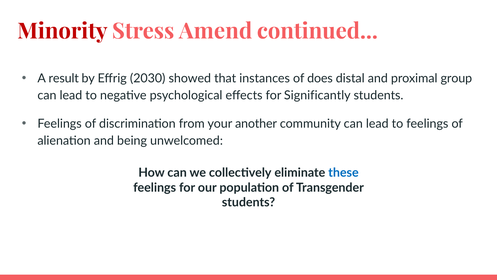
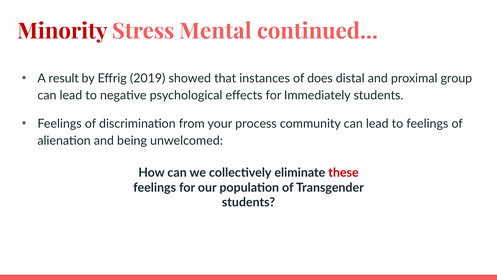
Amend: Amend -> Mental
2030: 2030 -> 2019
Significantly: Significantly -> Immediately
another: another -> process
these colour: blue -> red
